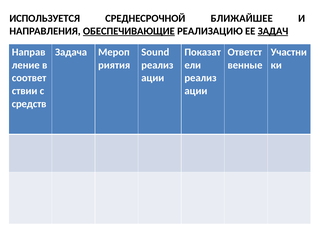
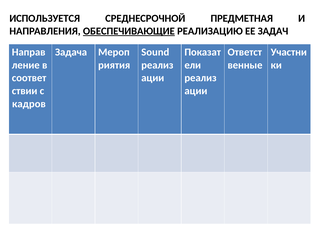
БЛИЖАЙШЕЕ: БЛИЖАЙШЕЕ -> ПРЕДМЕТНАЯ
ЗАДАЧ underline: present -> none
средств: средств -> кадров
